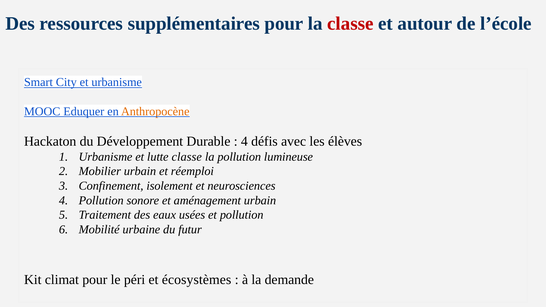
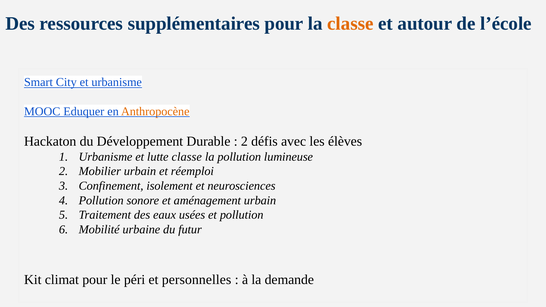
classe at (350, 23) colour: red -> orange
4 at (244, 142): 4 -> 2
écosystèmes: écosystèmes -> personnelles
